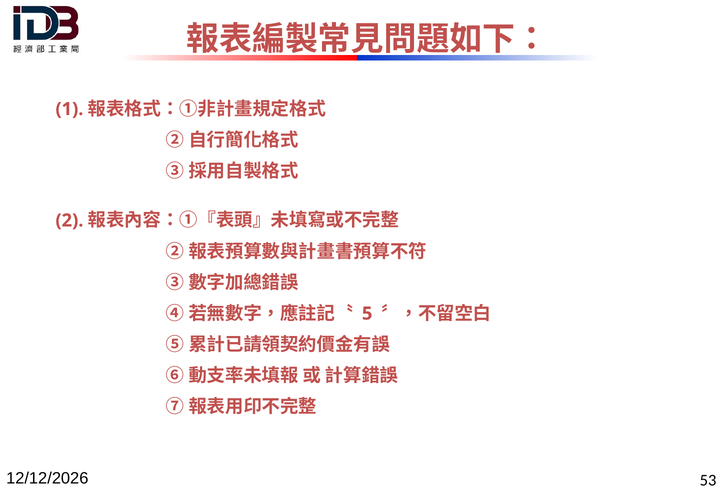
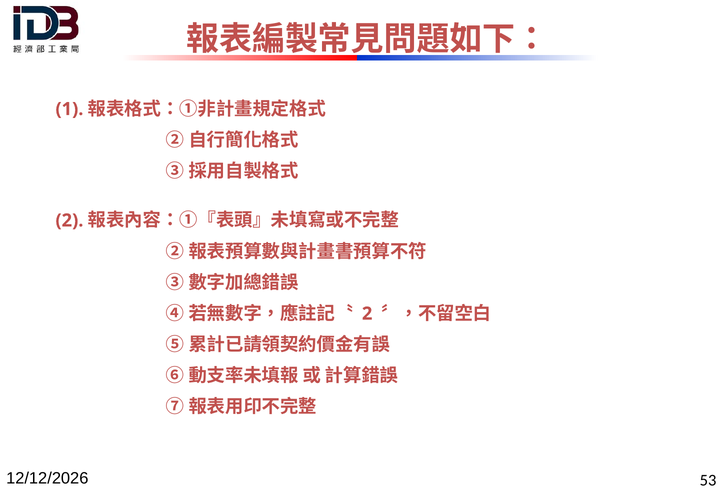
5 at (367, 314): 5 -> 2
